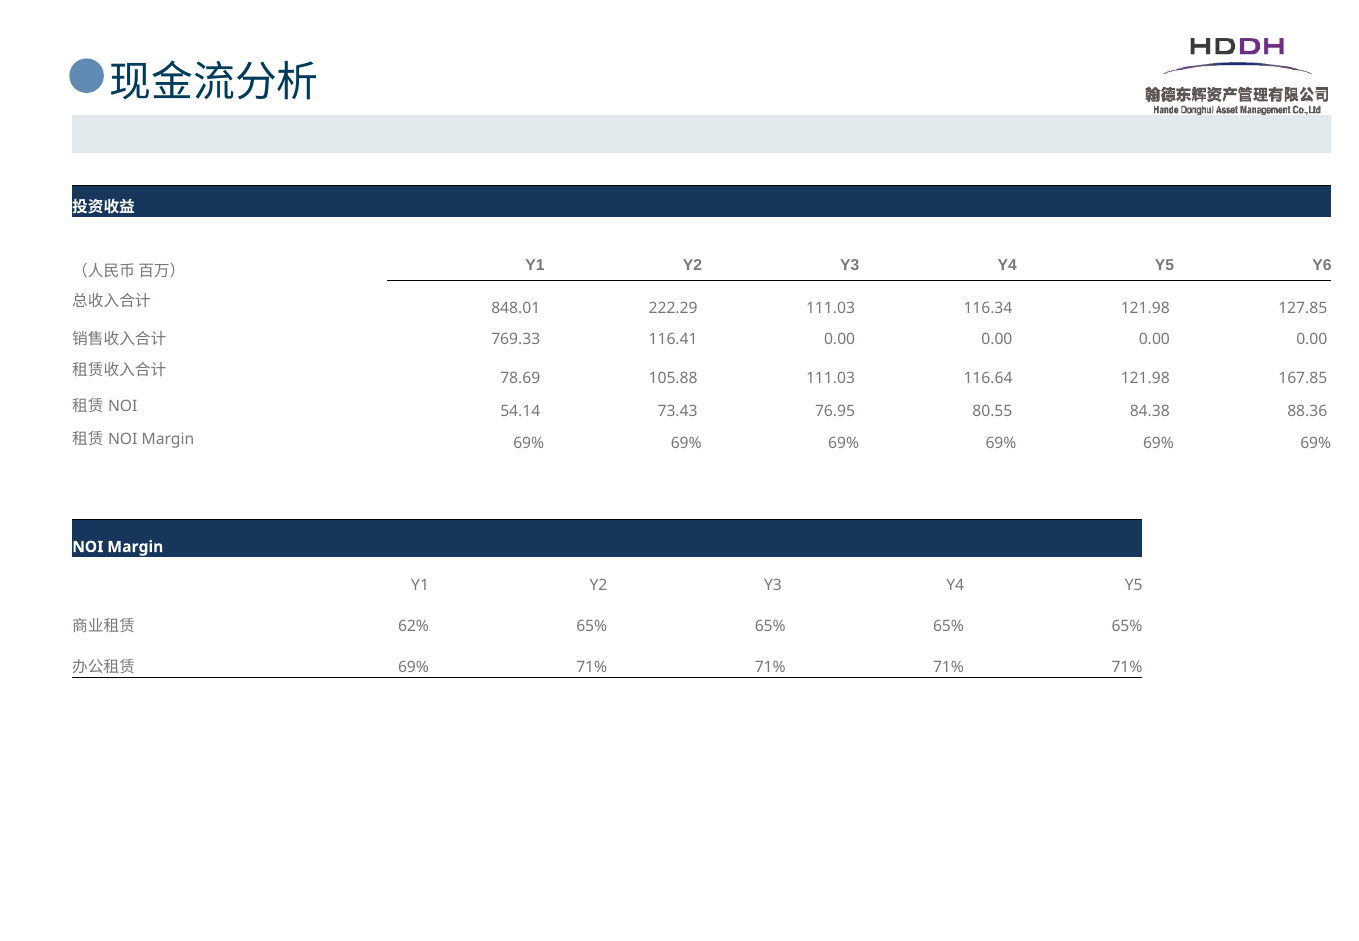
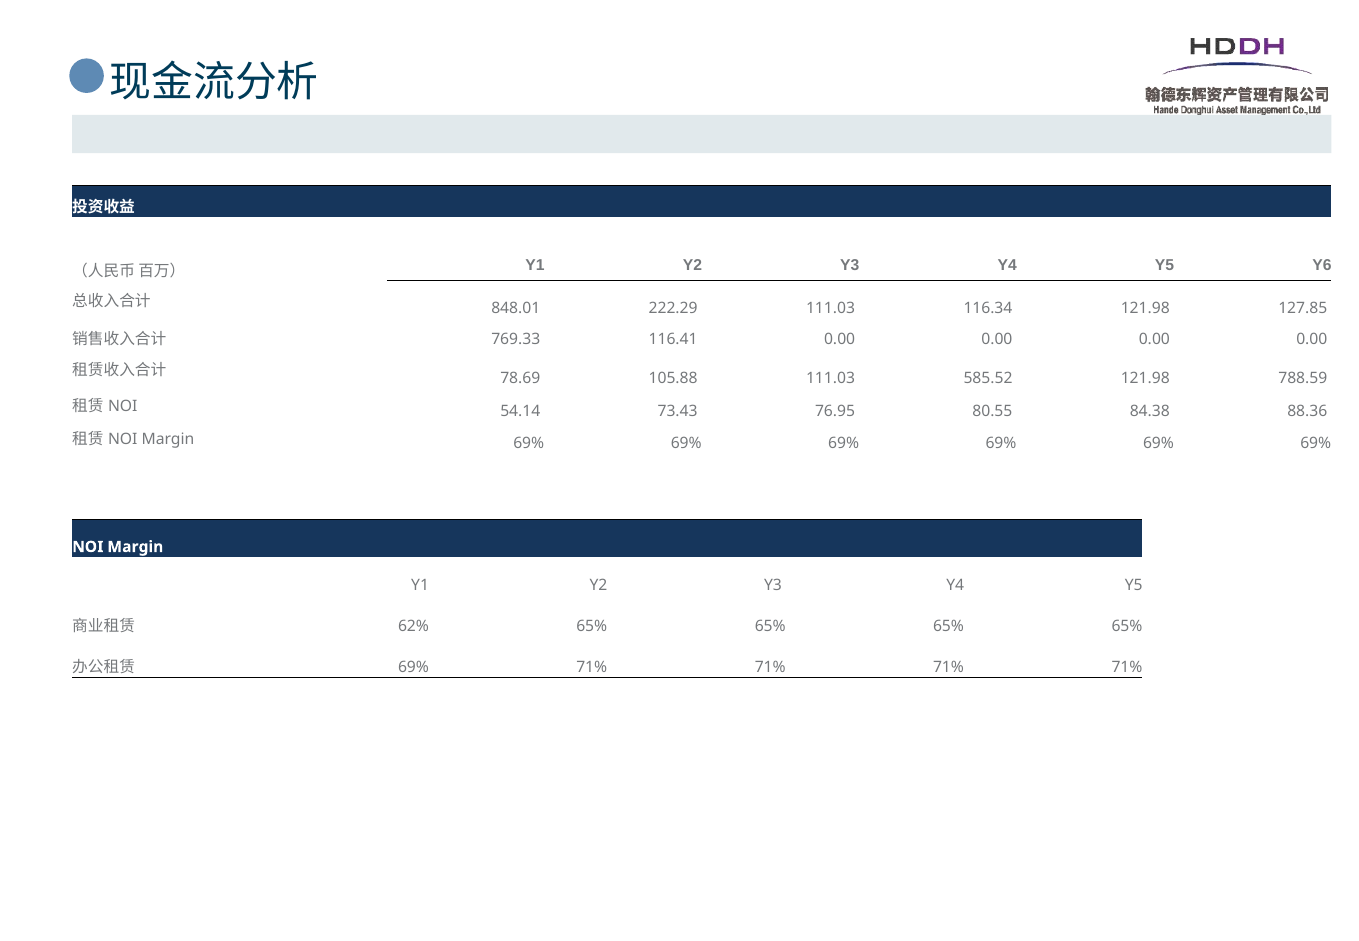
116.64: 116.64 -> 585.52
167.85: 167.85 -> 788.59
